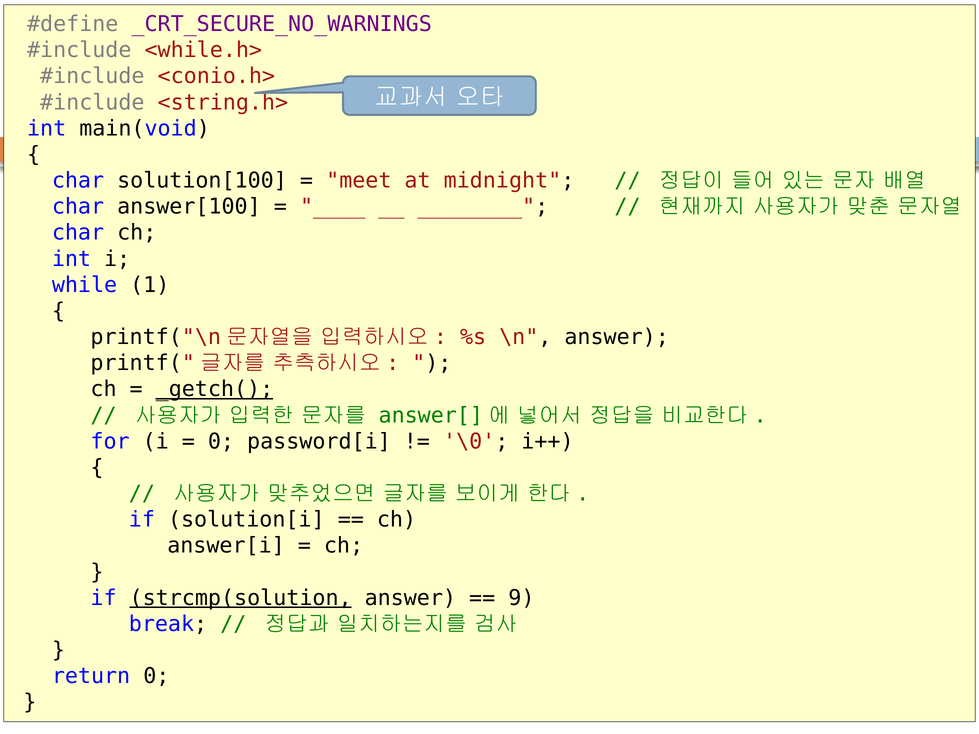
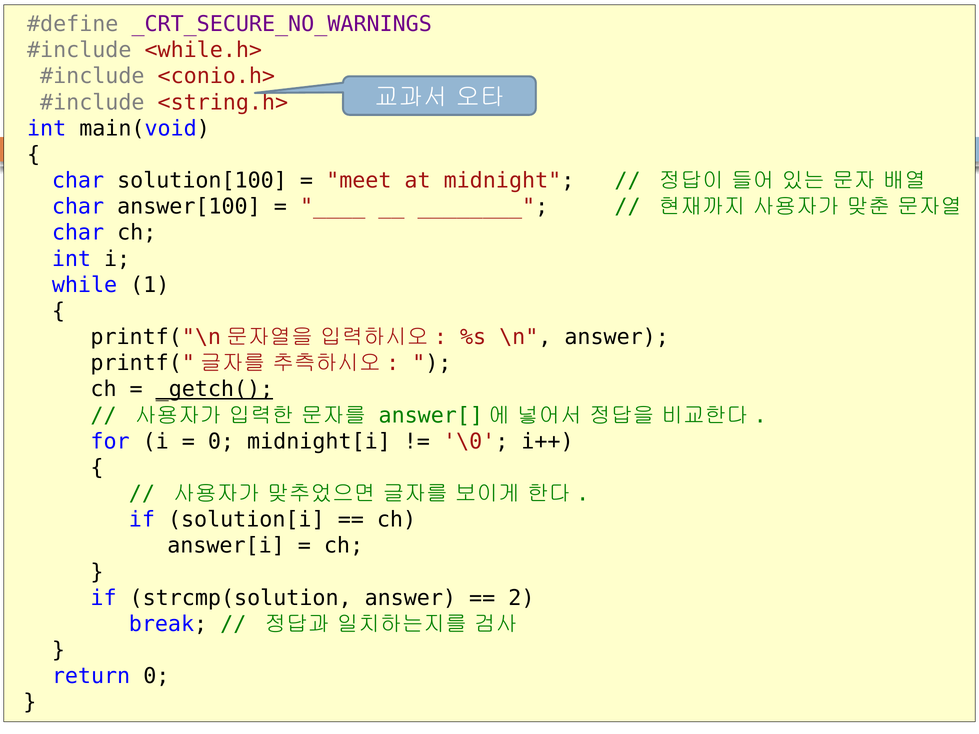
password[i: password[i -> midnight[i
strcmp(solution underline: present -> none
9: 9 -> 2
